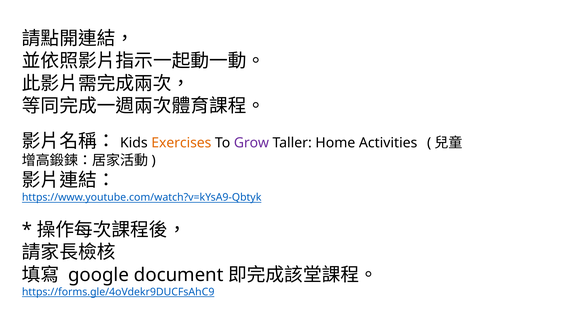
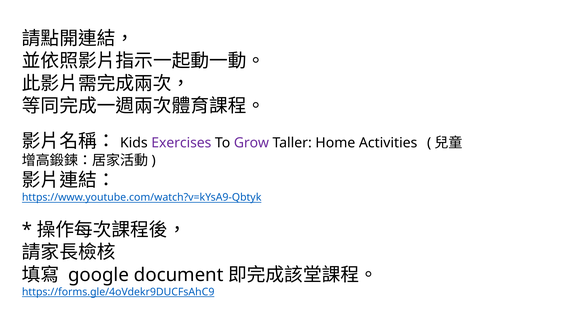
Exercises colour: orange -> purple
